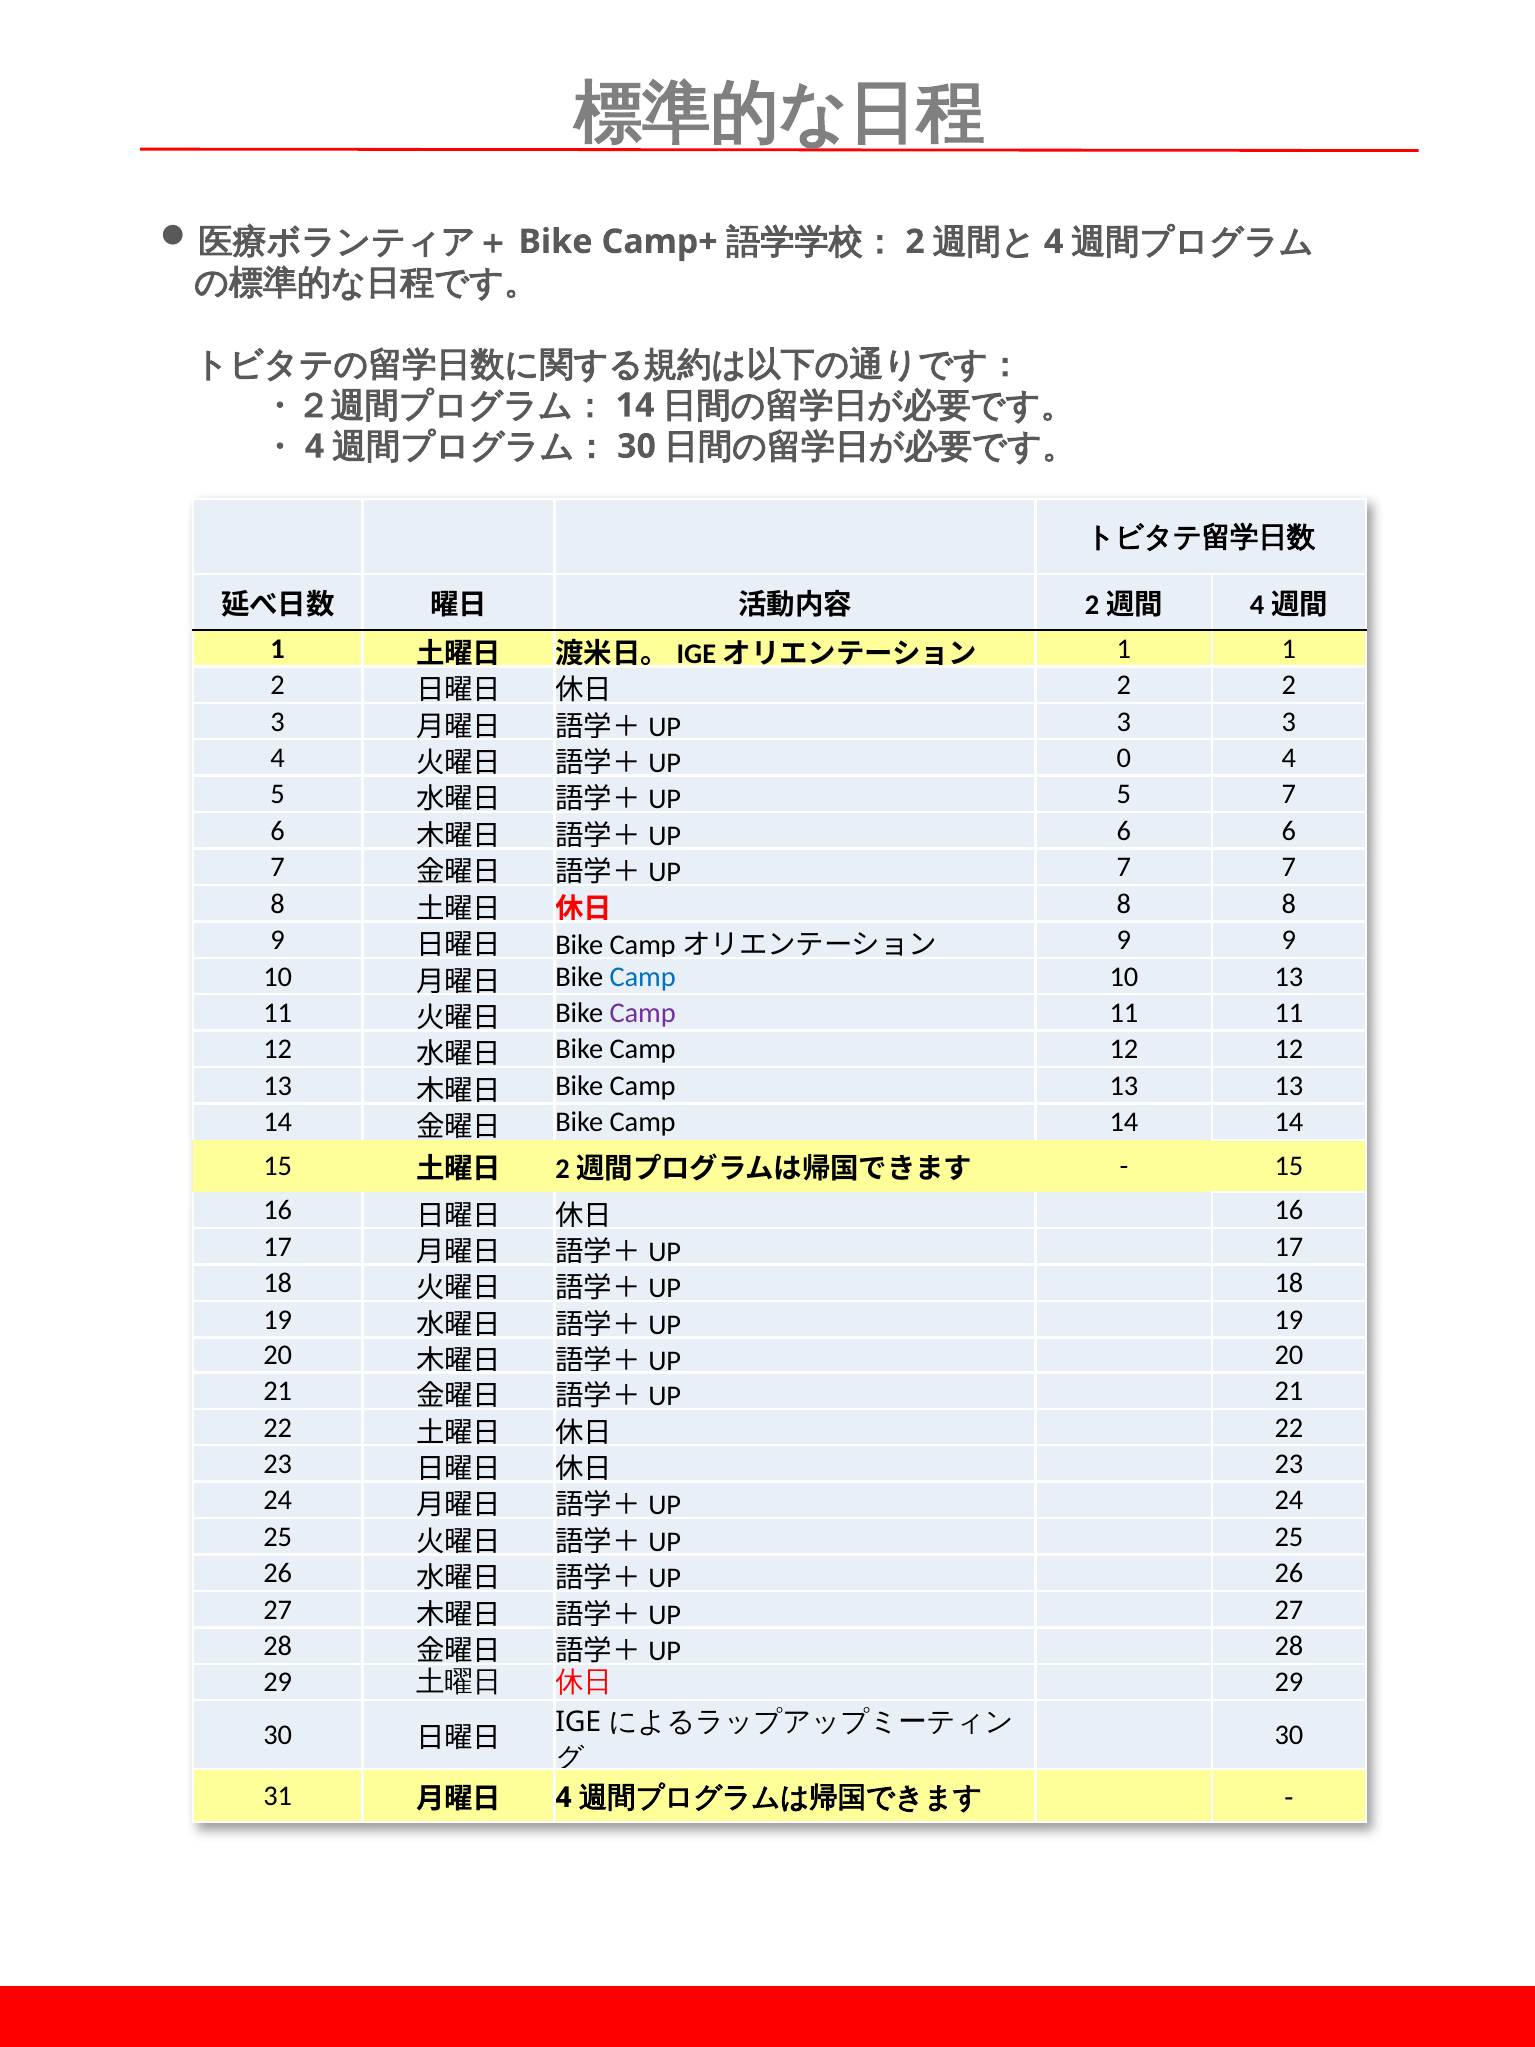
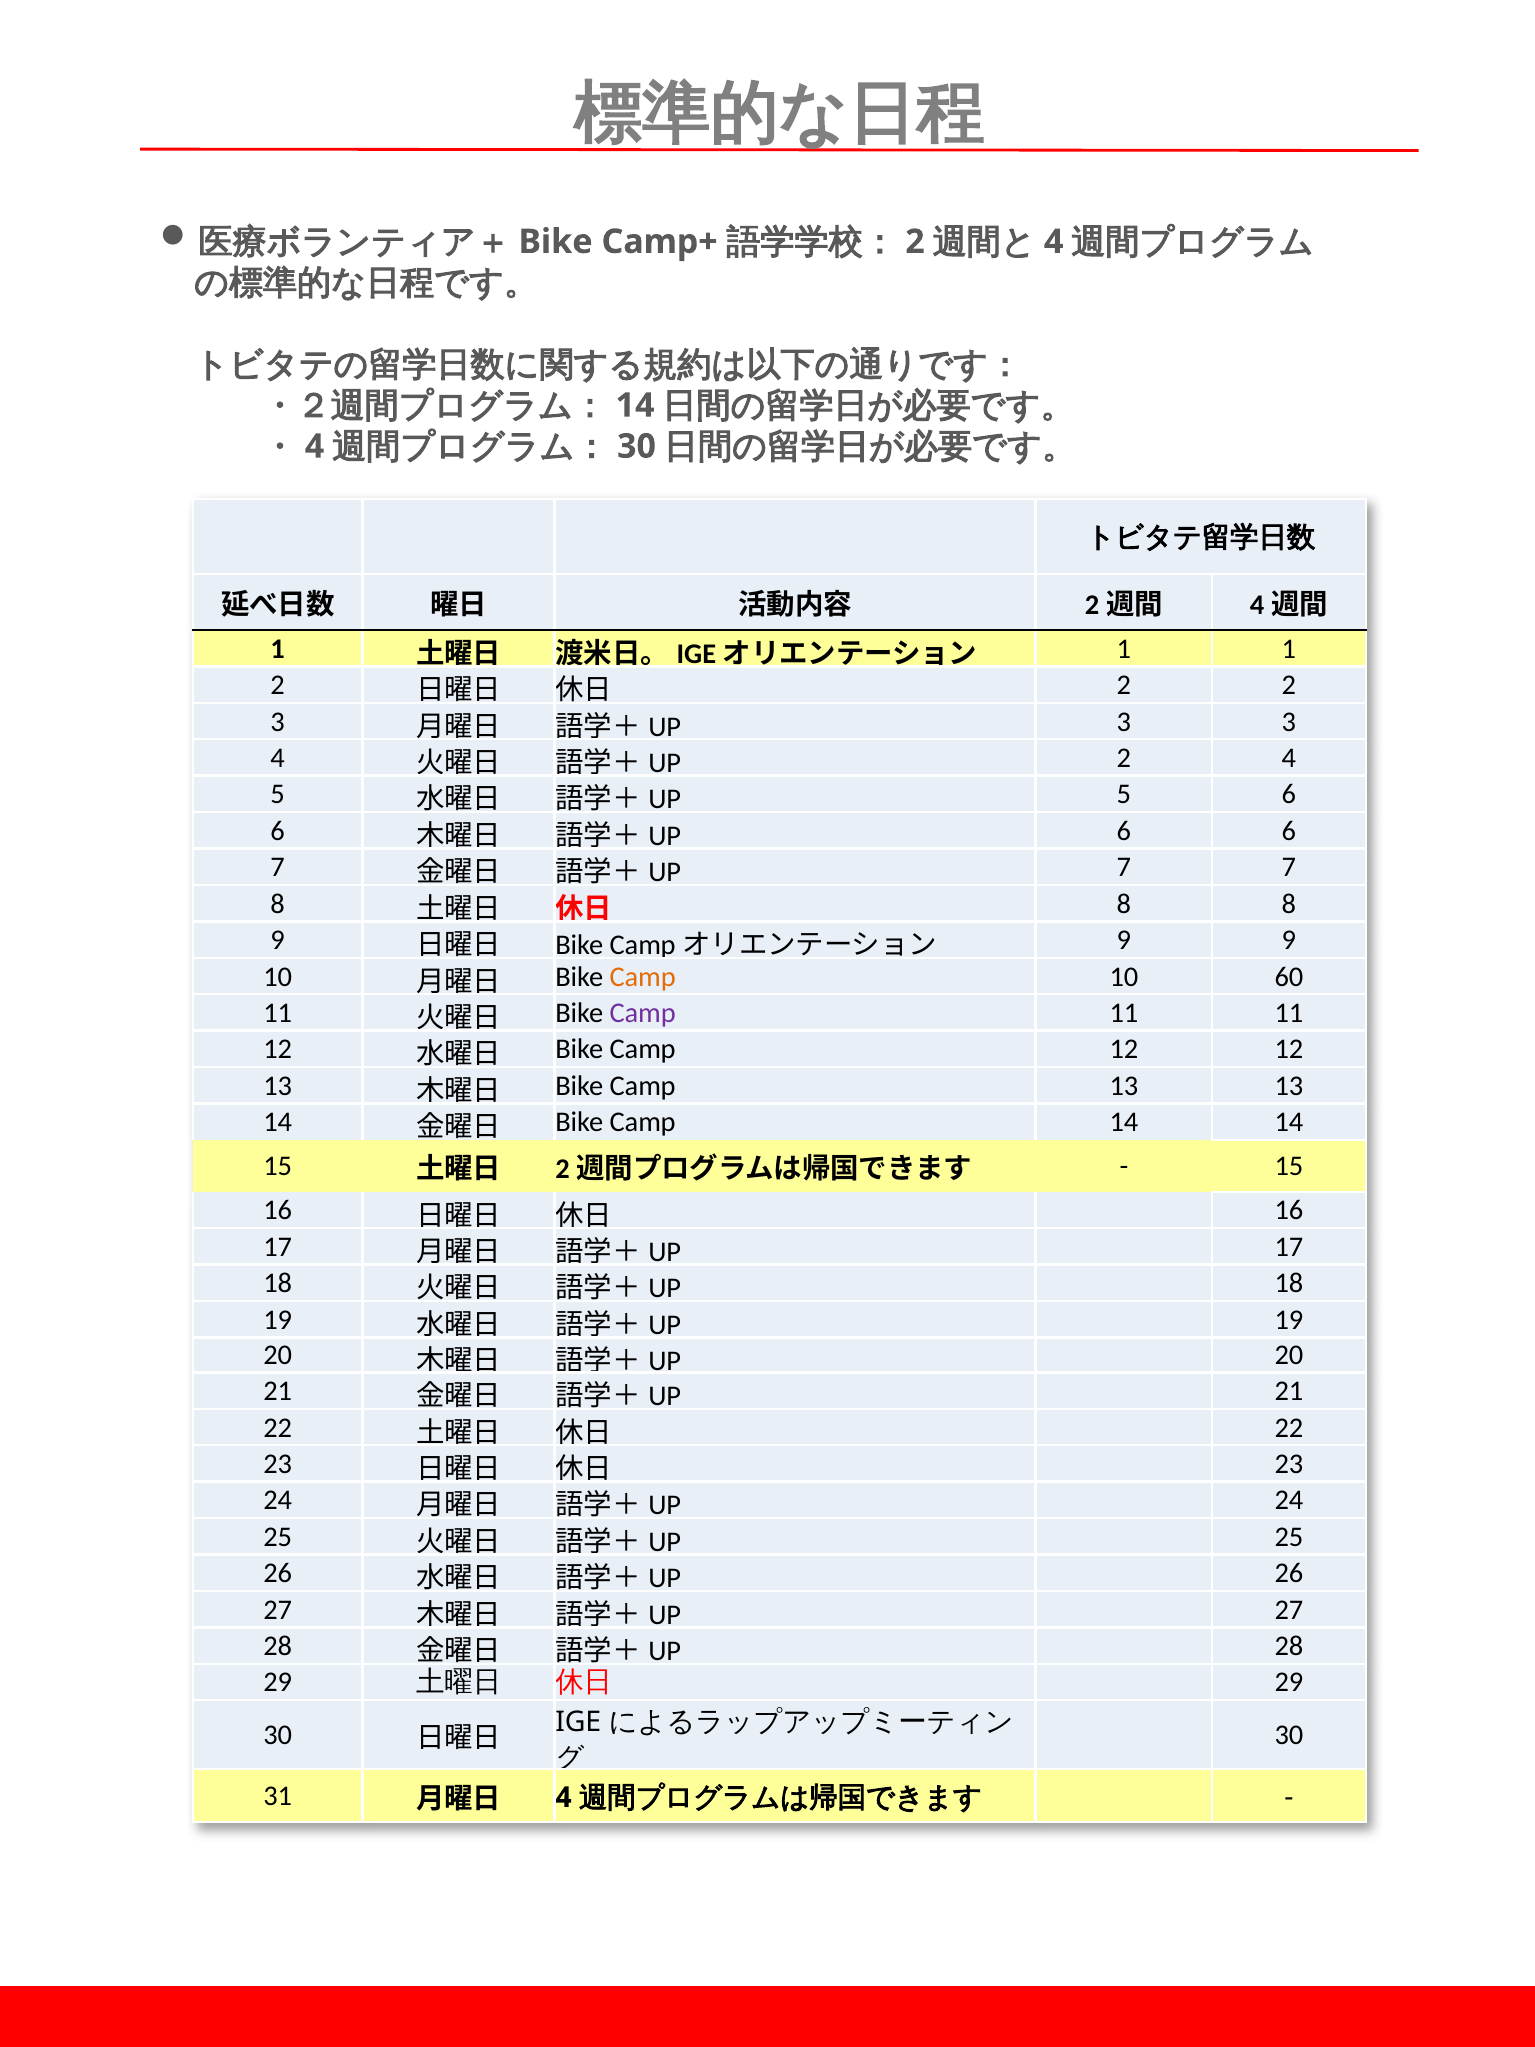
0 at (1124, 758): 0 -> 2
5 7: 7 -> 6
Camp at (643, 976) colour: blue -> orange
10 13: 13 -> 60
